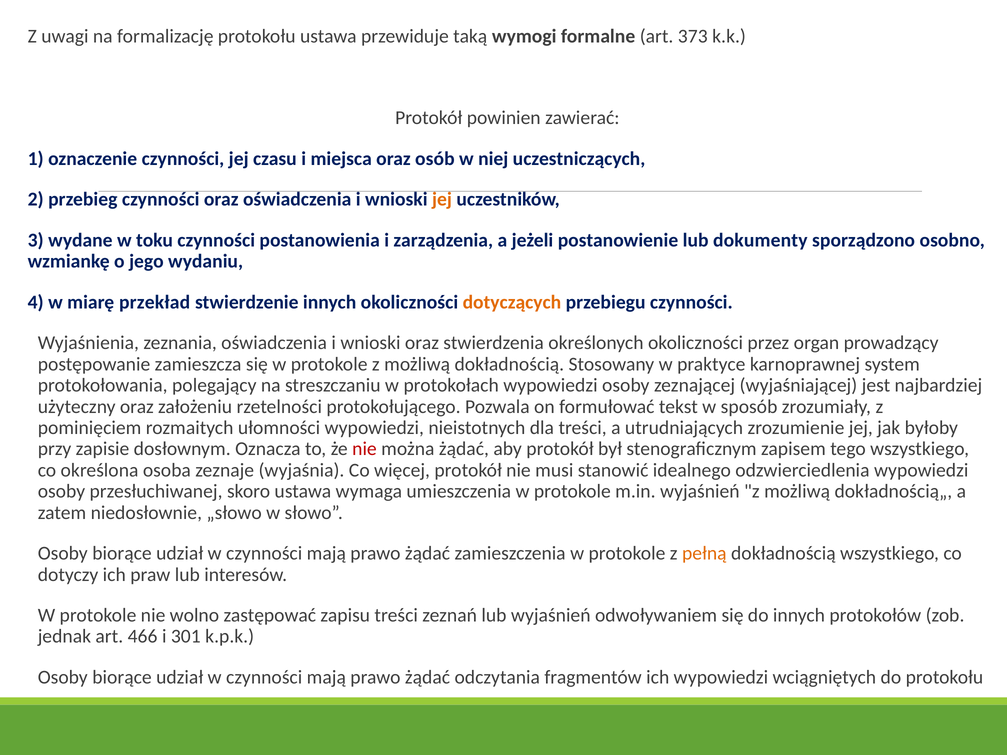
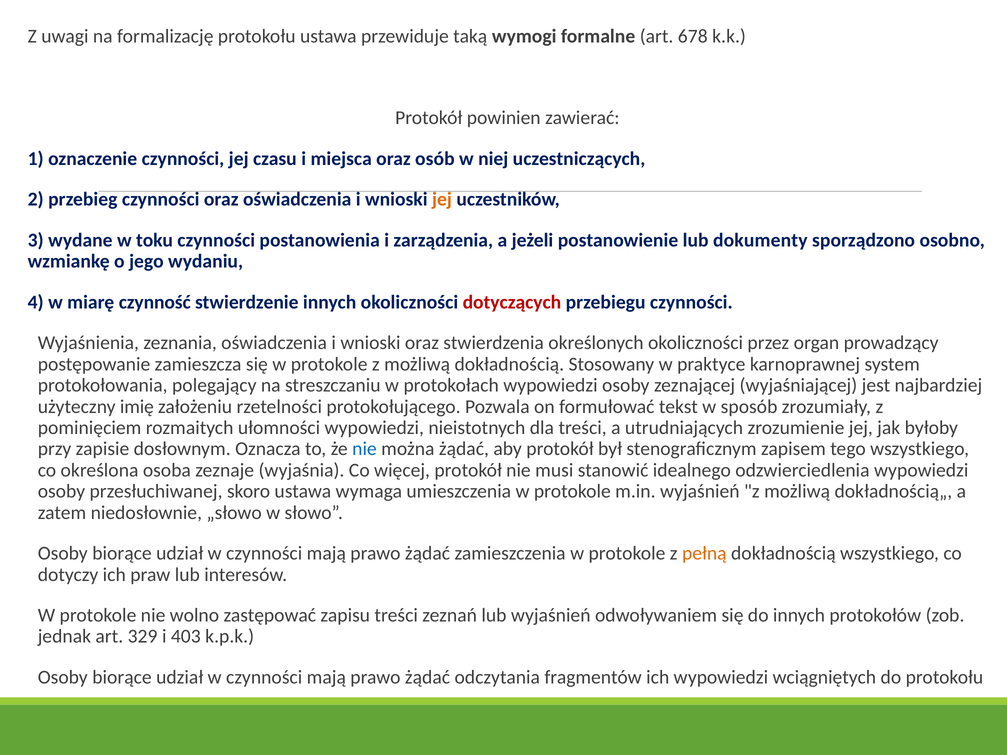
373: 373 -> 678
przekład: przekład -> czynność
dotyczących colour: orange -> red
użyteczny oraz: oraz -> imię
nie at (364, 449) colour: red -> blue
466: 466 -> 329
301: 301 -> 403
